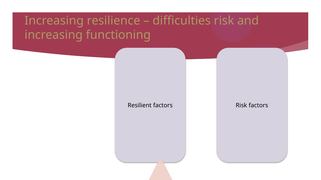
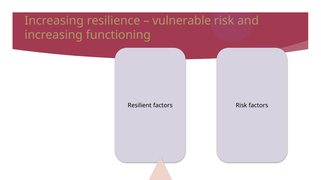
difficulties: difficulties -> vulnerable
